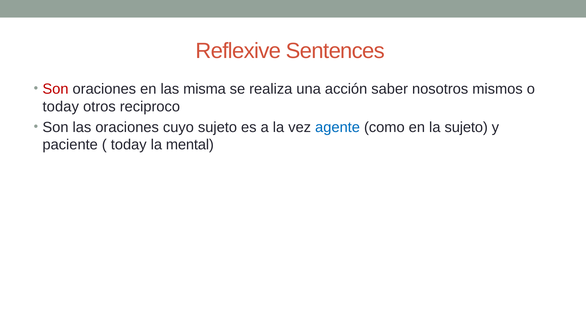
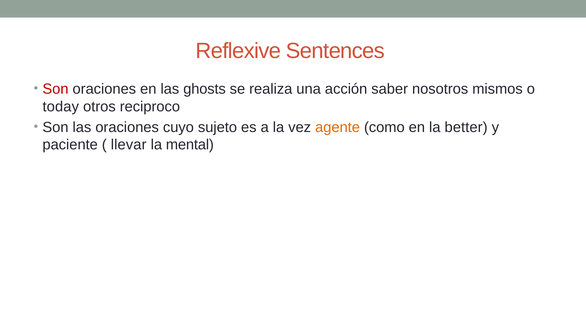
misma: misma -> ghosts
agente colour: blue -> orange
la sujeto: sujeto -> better
today at (129, 145): today -> llevar
